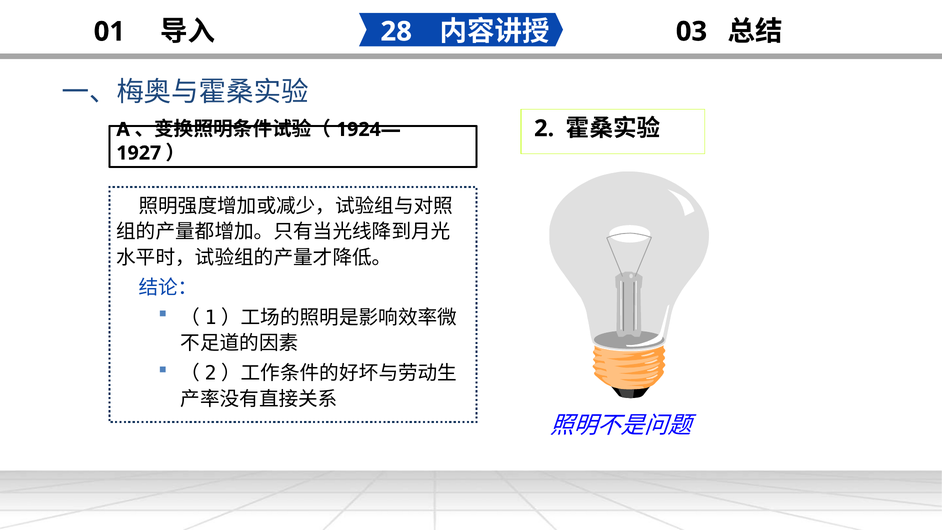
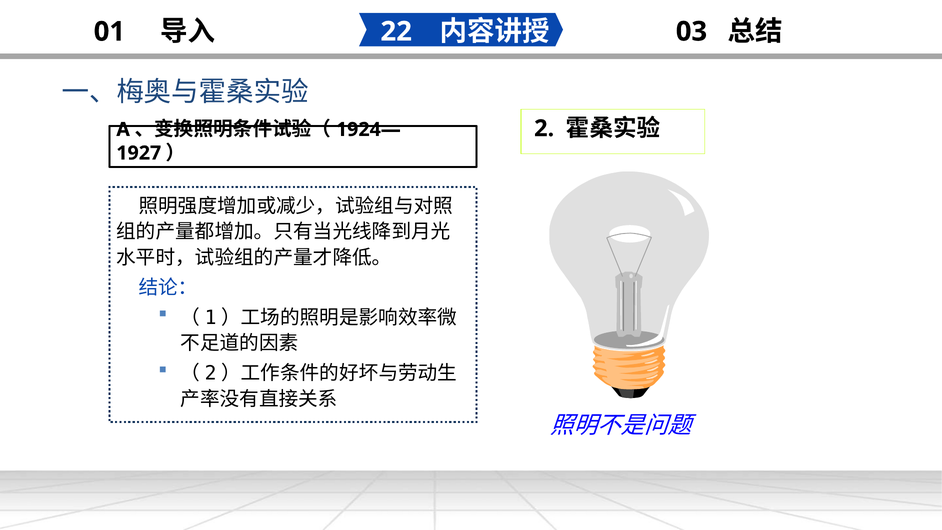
28: 28 -> 22
